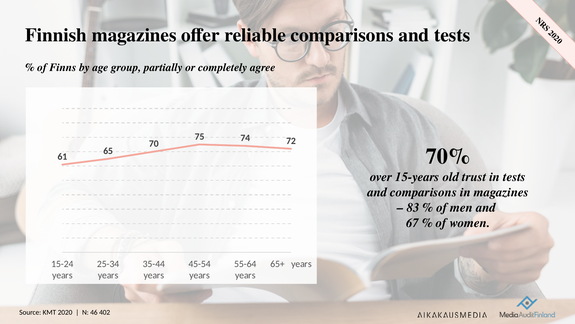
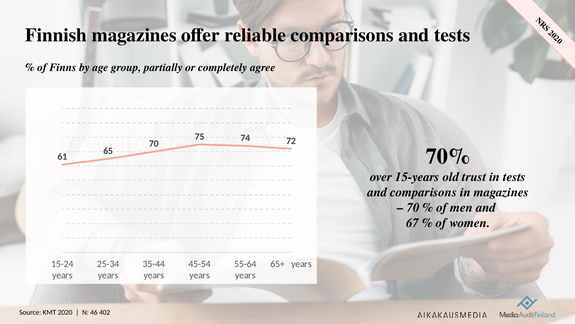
83 at (413, 207): 83 -> 70
